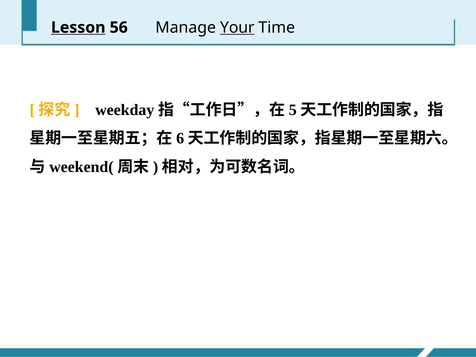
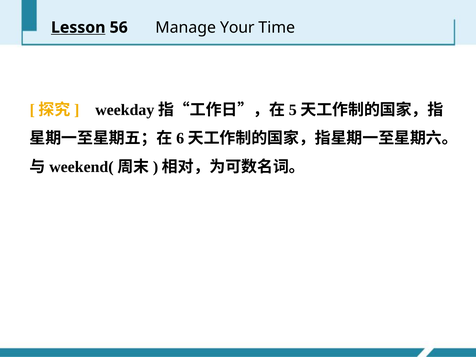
Your underline: present -> none
